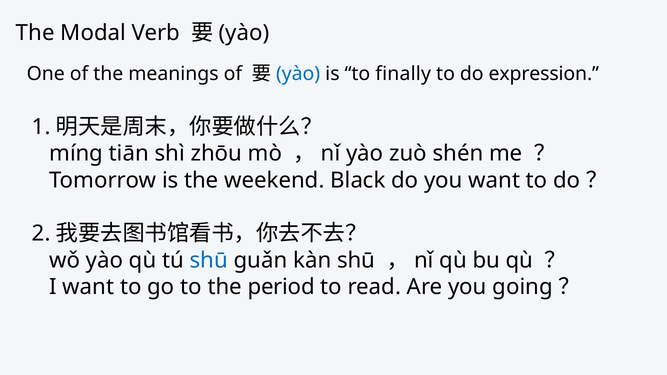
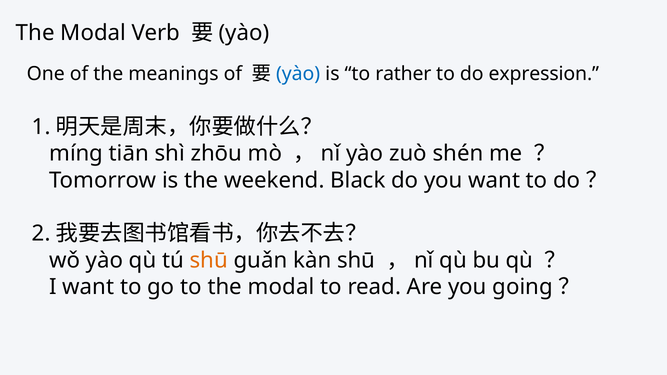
finally: finally -> rather
shū at (209, 260) colour: blue -> orange
to the period: period -> modal
